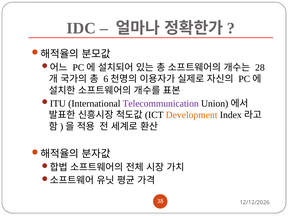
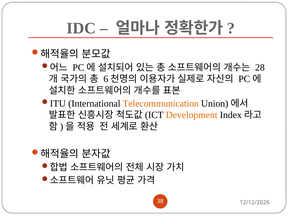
Telecommunication colour: purple -> orange
